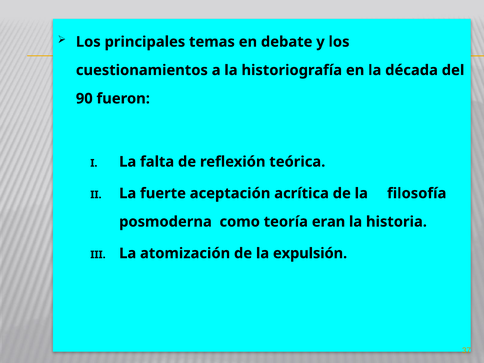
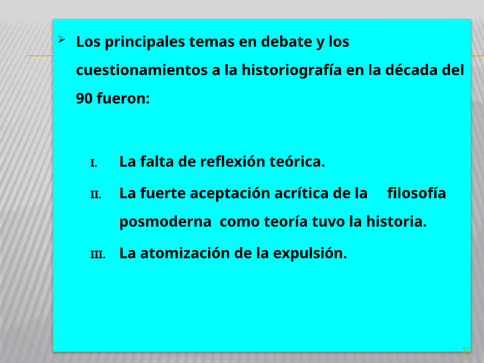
eran: eran -> tuvo
